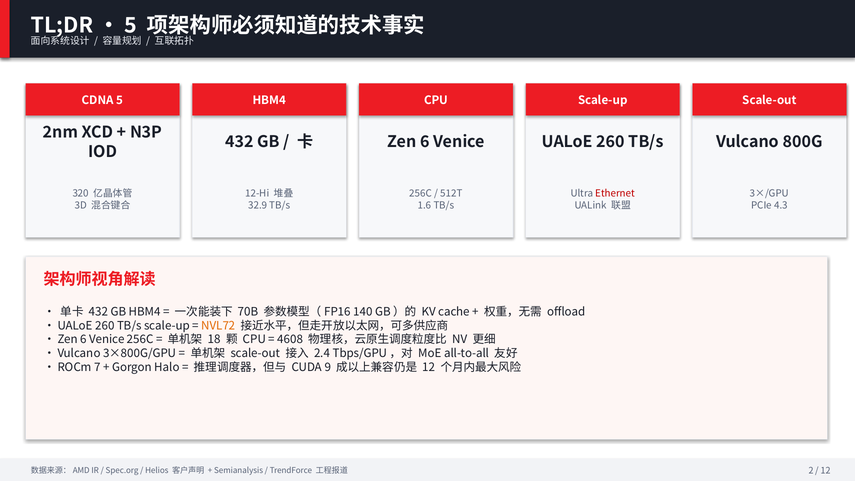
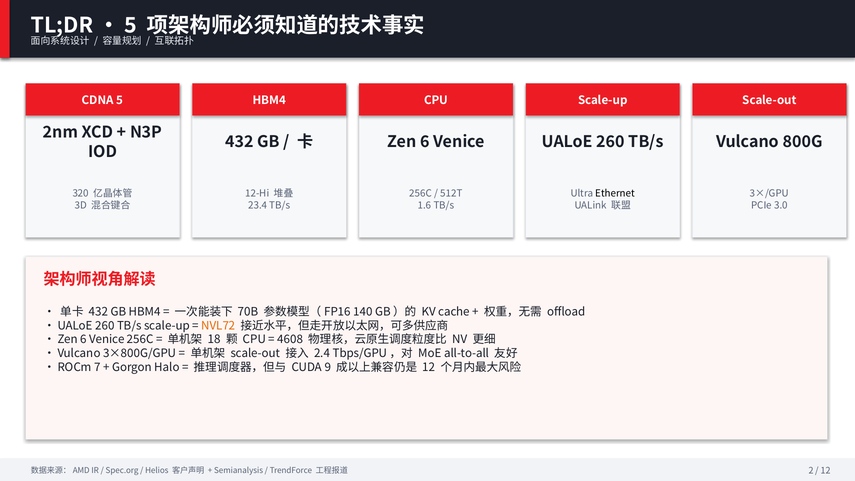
Ethernet colour: red -> black
32.9: 32.9 -> 23.4
4.3: 4.3 -> 3.0
